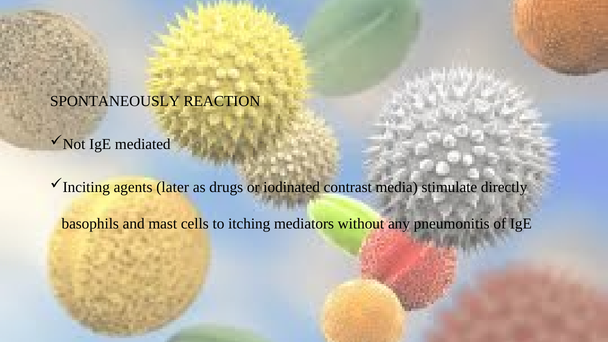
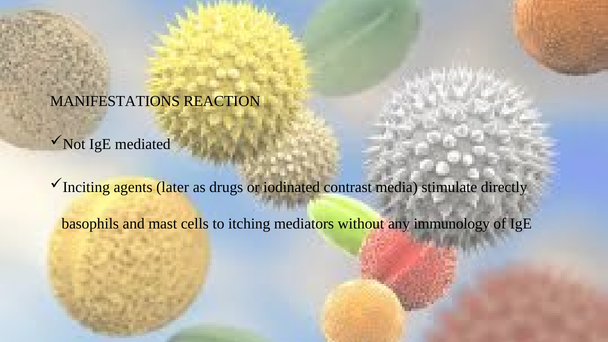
SPONTANEOUSLY: SPONTANEOUSLY -> MANIFESTATIONS
pneumonitis: pneumonitis -> immunology
